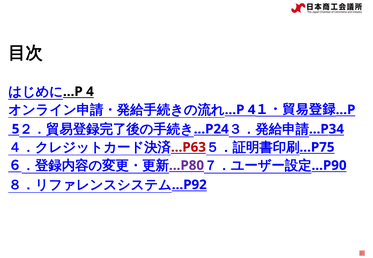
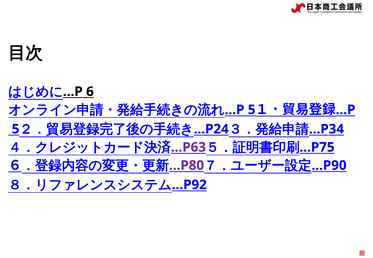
4 at (90, 92): 4 -> 6
4 at (252, 110): 4 -> 5
…P63 colour: red -> purple
